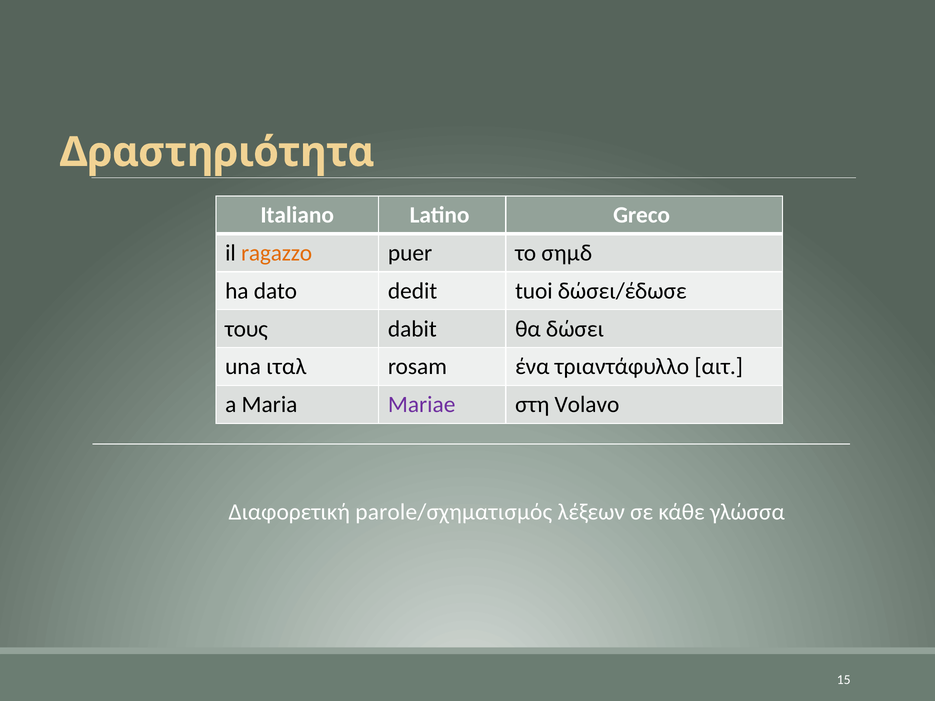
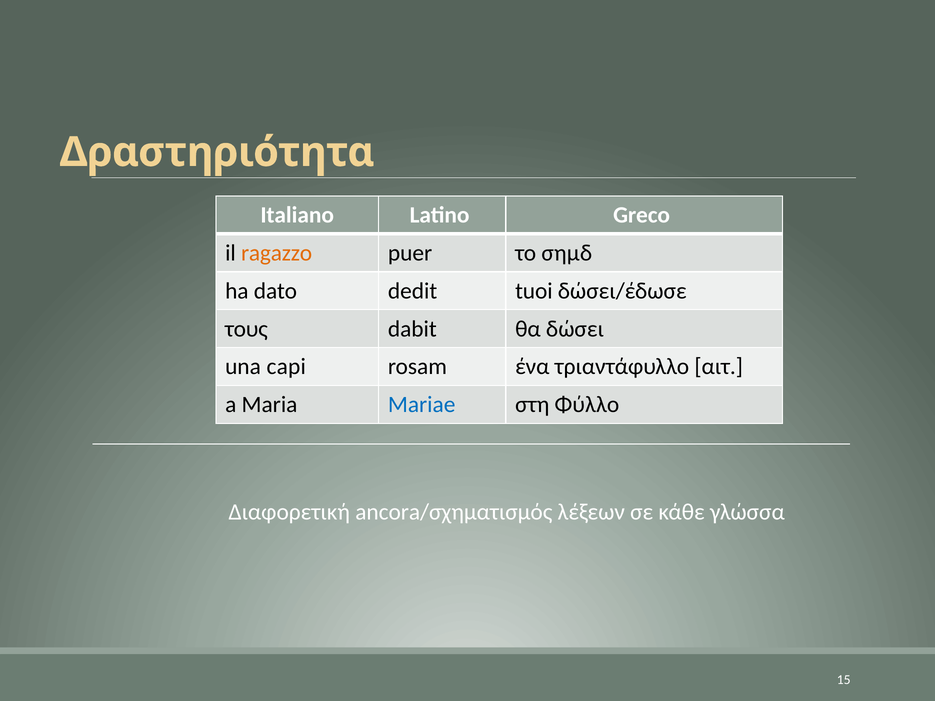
ιταλ: ιταλ -> capi
Mariae colour: purple -> blue
Volavo: Volavo -> Φύλλο
parole/σχηματισμός: parole/σχηματισμός -> ancora/σχηματισμός
